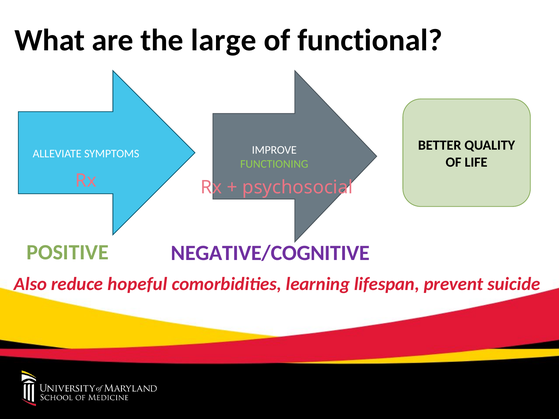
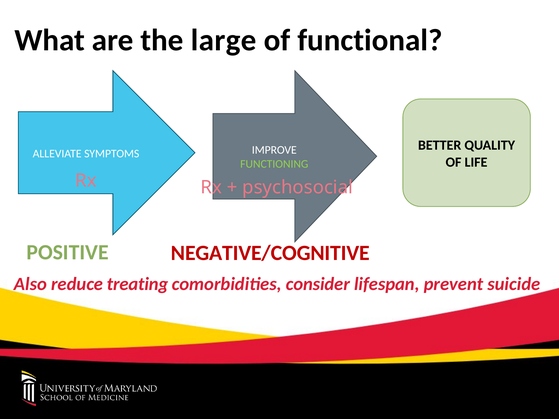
NEGATIVE/COGNITIVE colour: purple -> red
hopeful: hopeful -> treating
learning: learning -> consider
